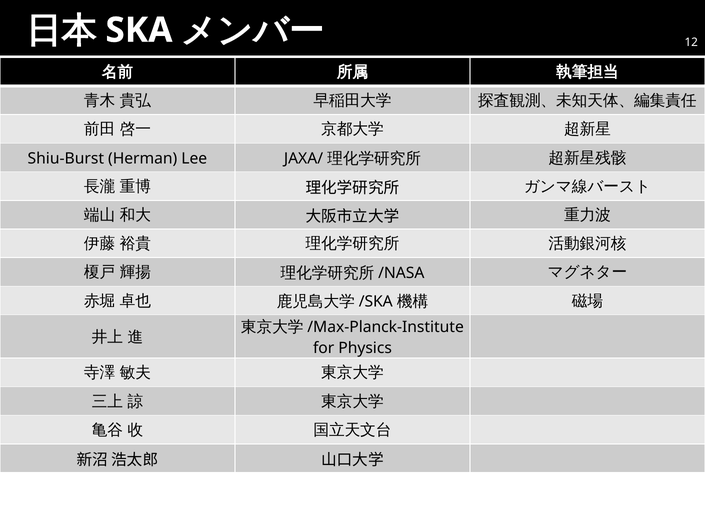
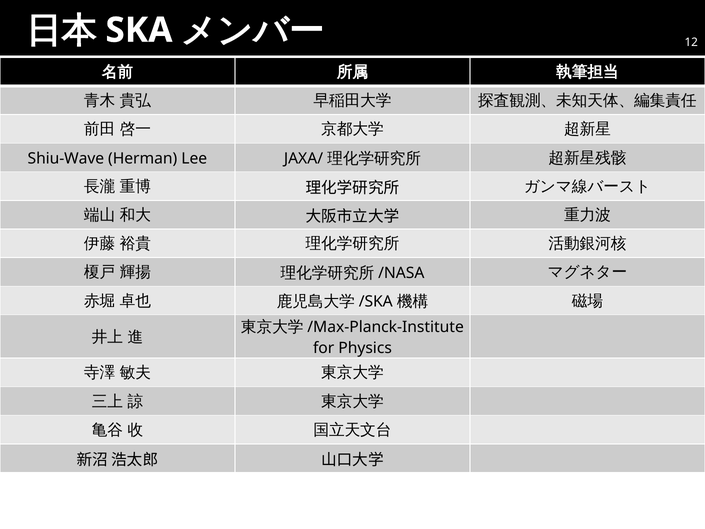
Shiu-Burst: Shiu-Burst -> Shiu-Wave
